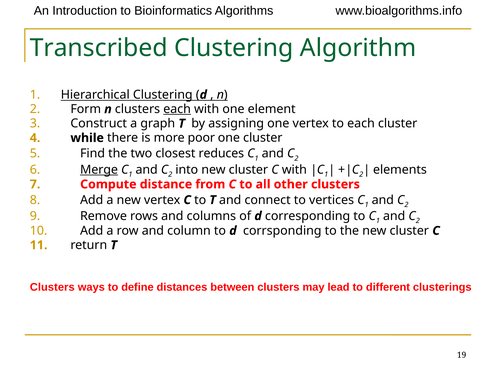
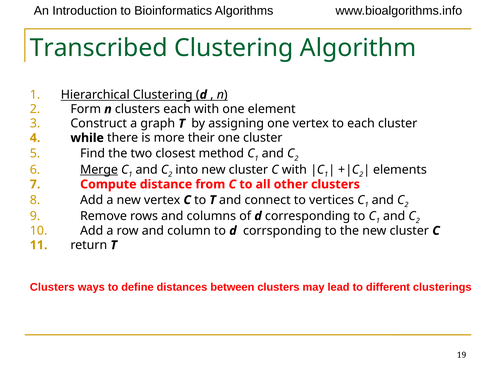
each at (177, 109) underline: present -> none
poor: poor -> their
reduces: reduces -> method
